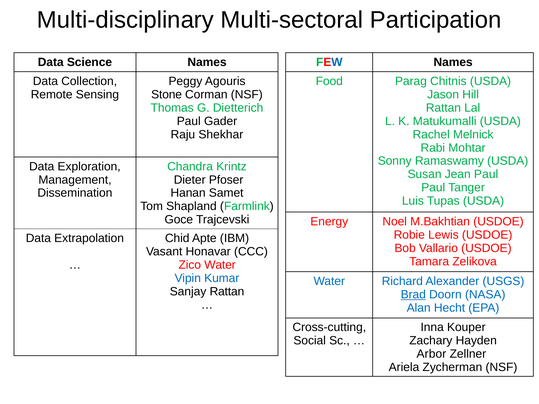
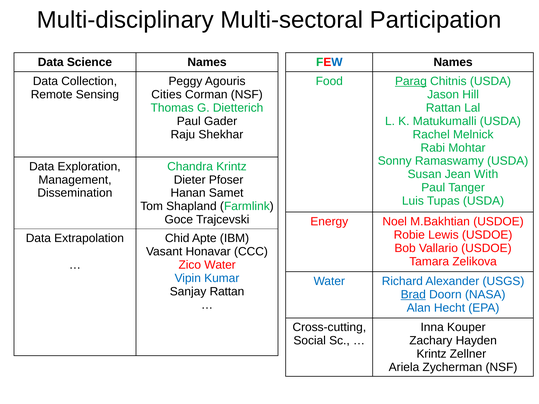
Parag underline: none -> present
Stone: Stone -> Cities
Jean Paul: Paul -> With
Arbor at (431, 354): Arbor -> Krintz
